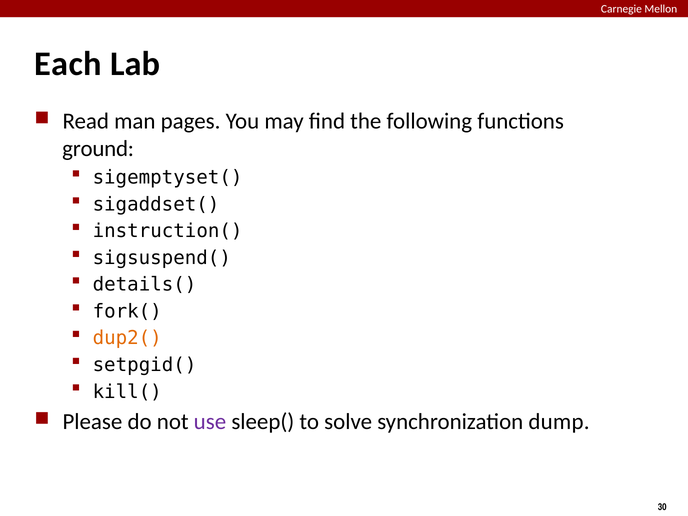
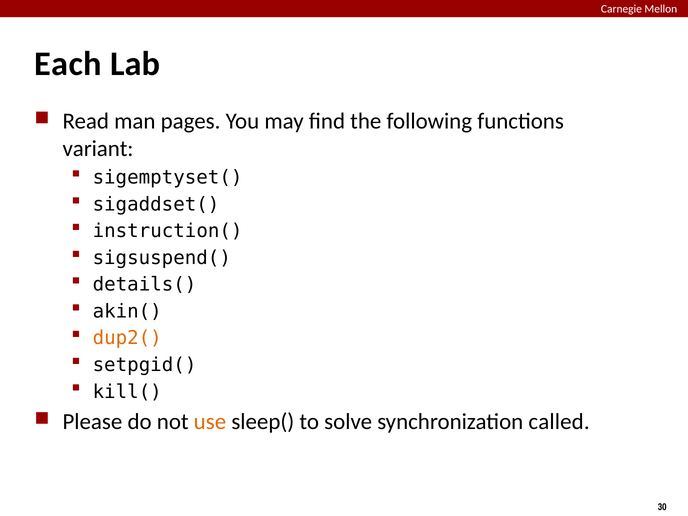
ground: ground -> variant
fork(: fork( -> akin(
use colour: purple -> orange
dump: dump -> called
